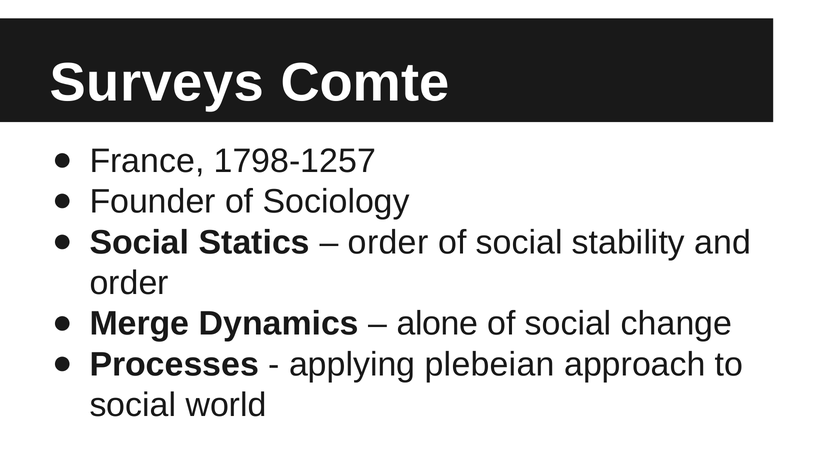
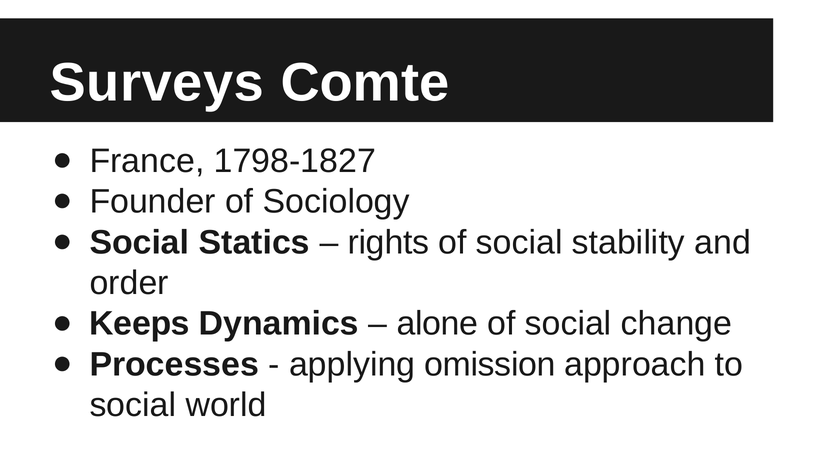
1798-1257: 1798-1257 -> 1798-1827
order at (388, 242): order -> rights
Merge: Merge -> Keeps
plebeian: plebeian -> omission
